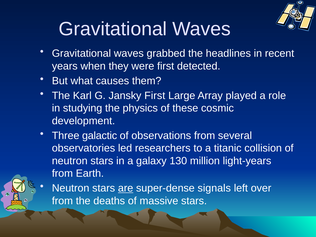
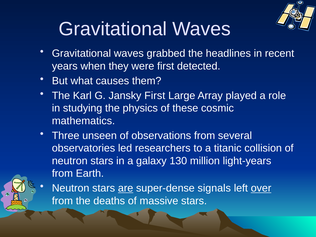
development: development -> mathematics
galactic: galactic -> unseen
over underline: none -> present
